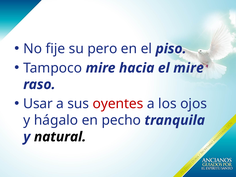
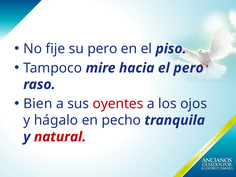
el mire: mire -> pero
Usar: Usar -> Bien
natural colour: black -> red
